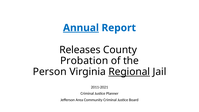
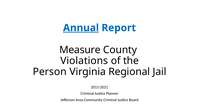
Releases: Releases -> Measure
Probation: Probation -> Violations
Regional underline: present -> none
